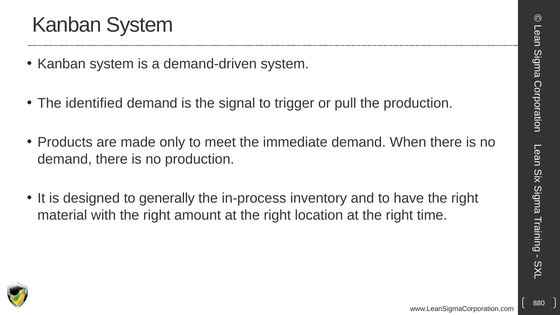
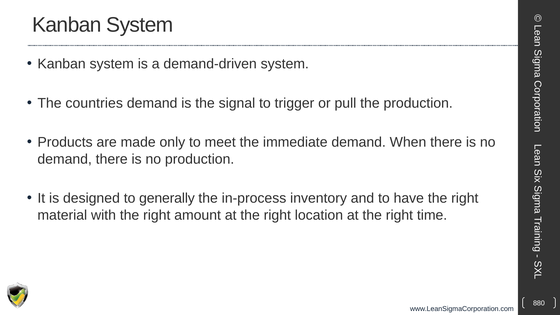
identified: identified -> countries
